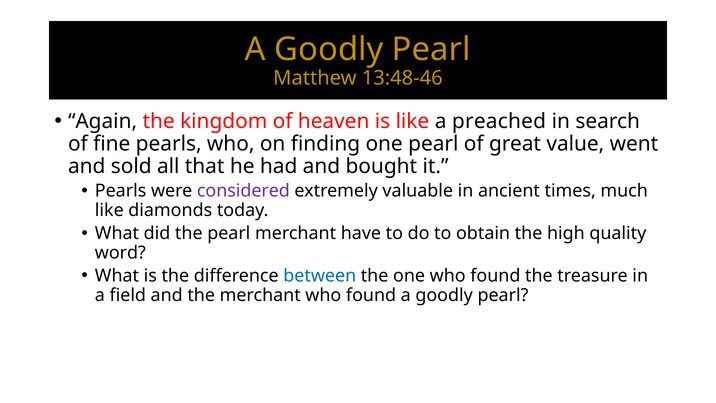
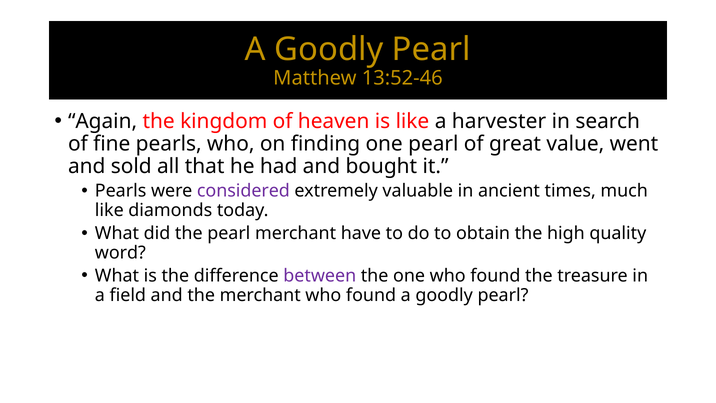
13:48-46: 13:48-46 -> 13:52-46
preached: preached -> harvester
between colour: blue -> purple
